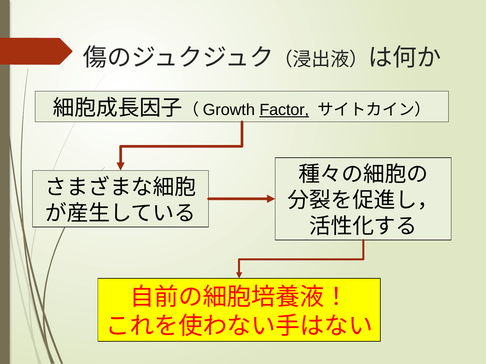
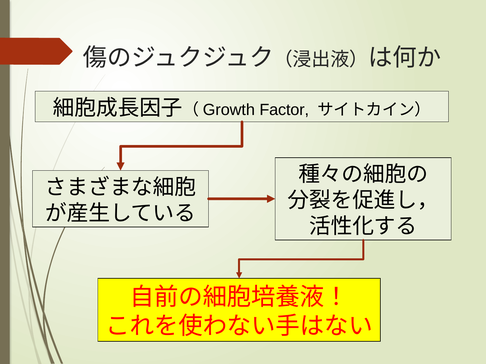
Factor underline: present -> none
